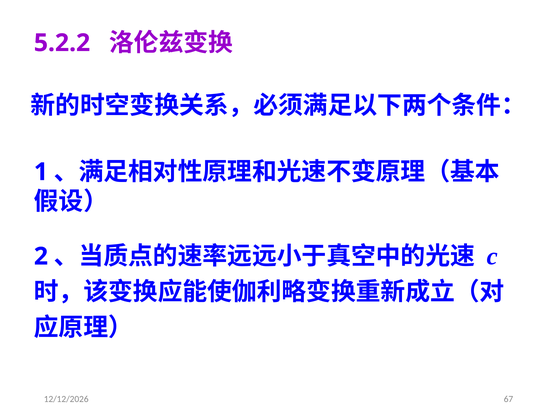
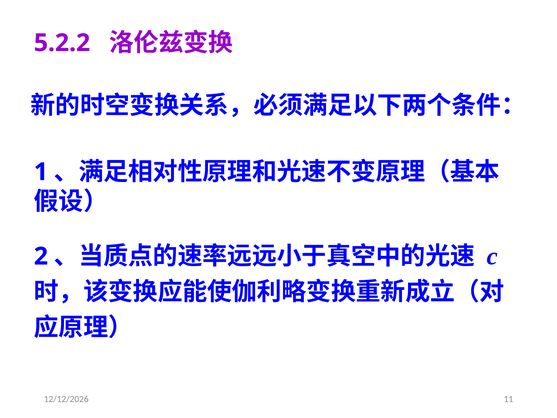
67: 67 -> 11
